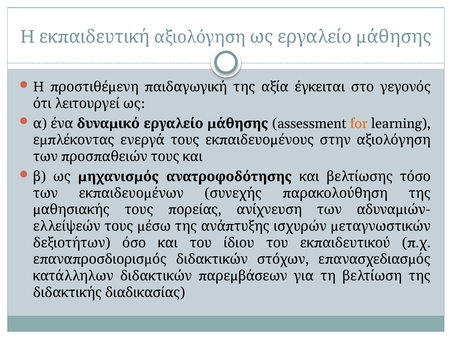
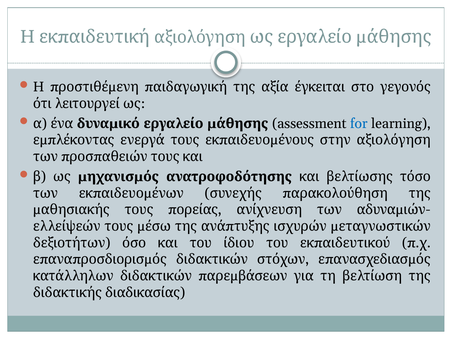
for colour: orange -> blue
